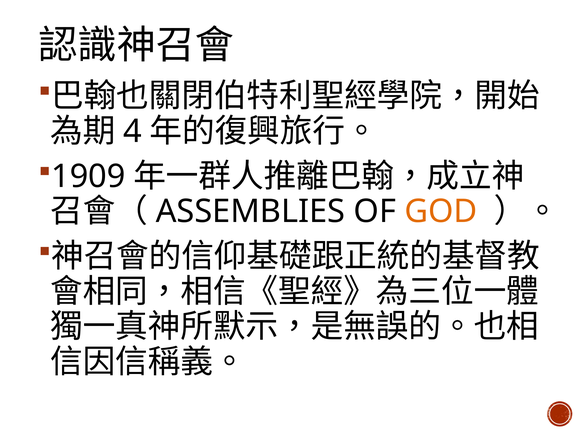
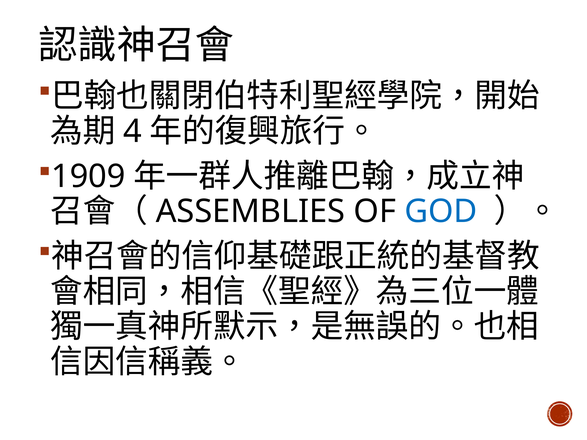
GOD colour: orange -> blue
